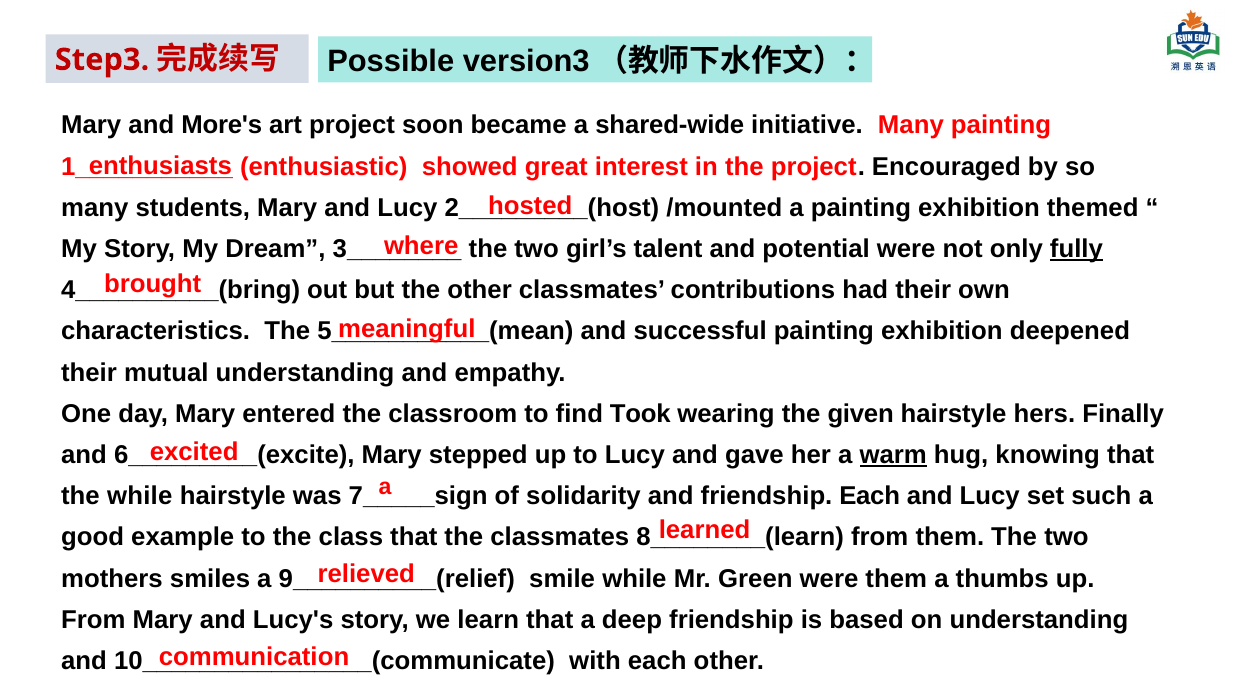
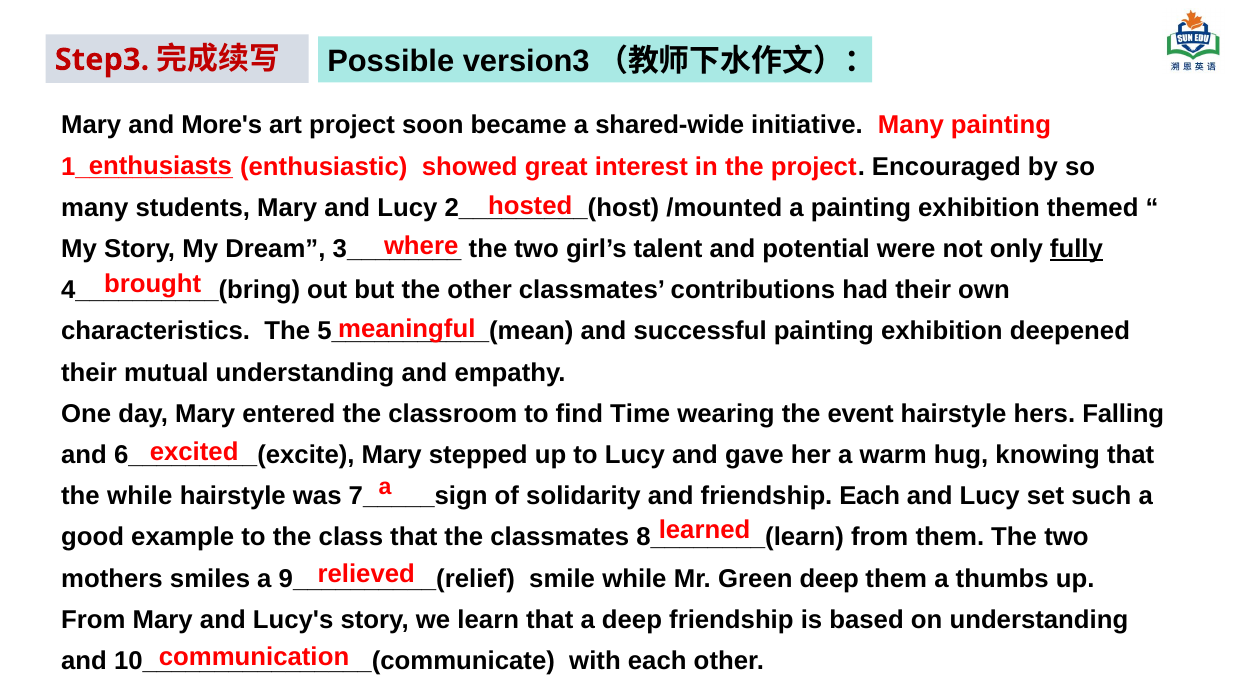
Took: Took -> Time
given: given -> event
Finally: Finally -> Falling
warm underline: present -> none
Green were: were -> deep
